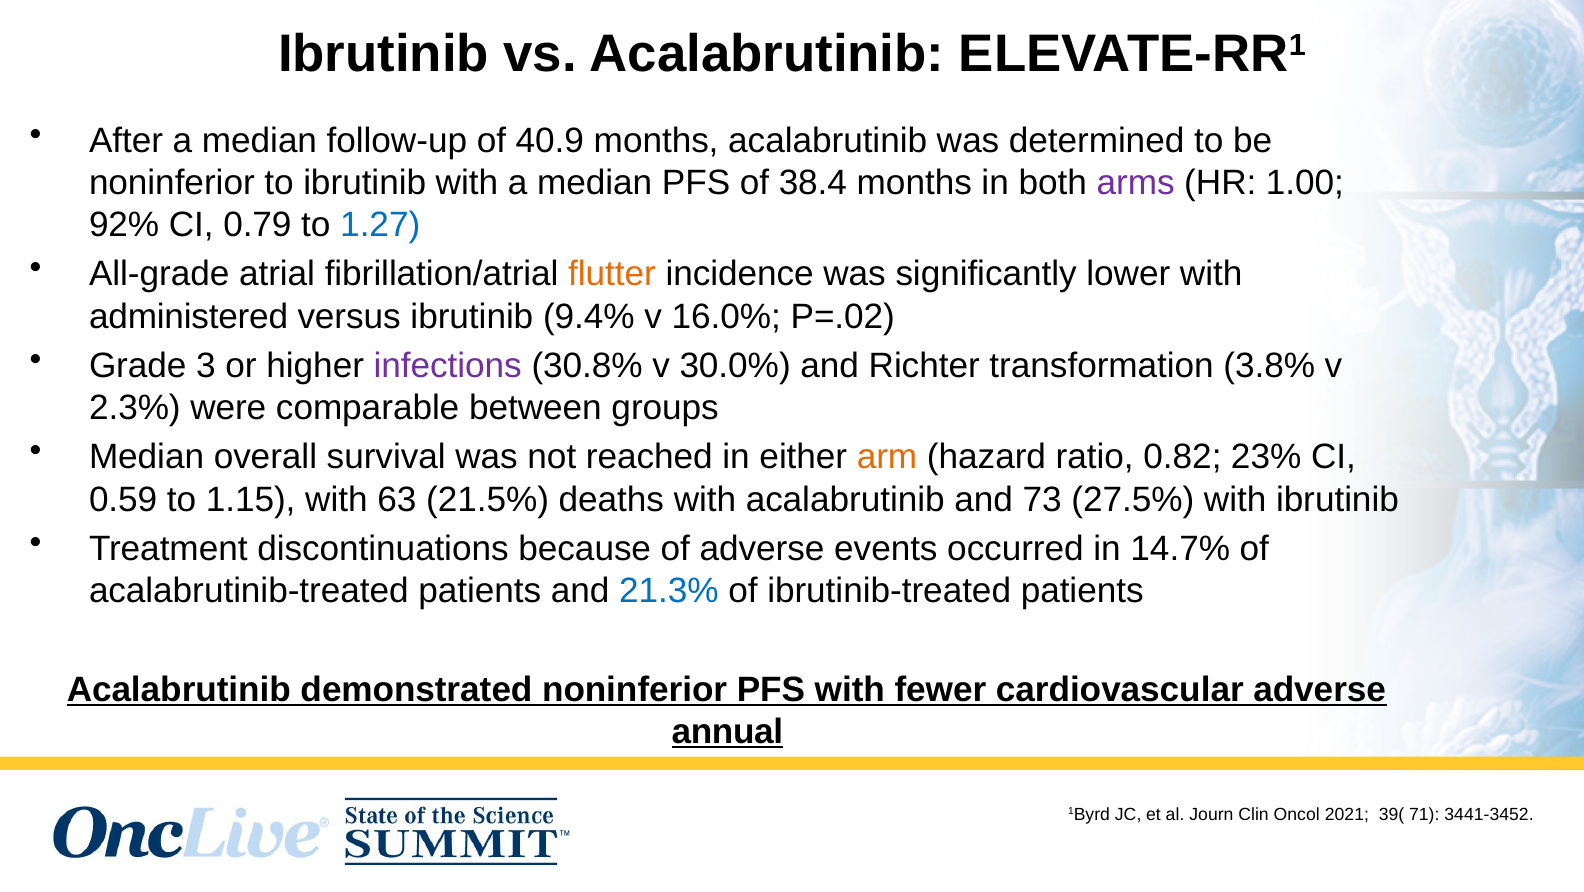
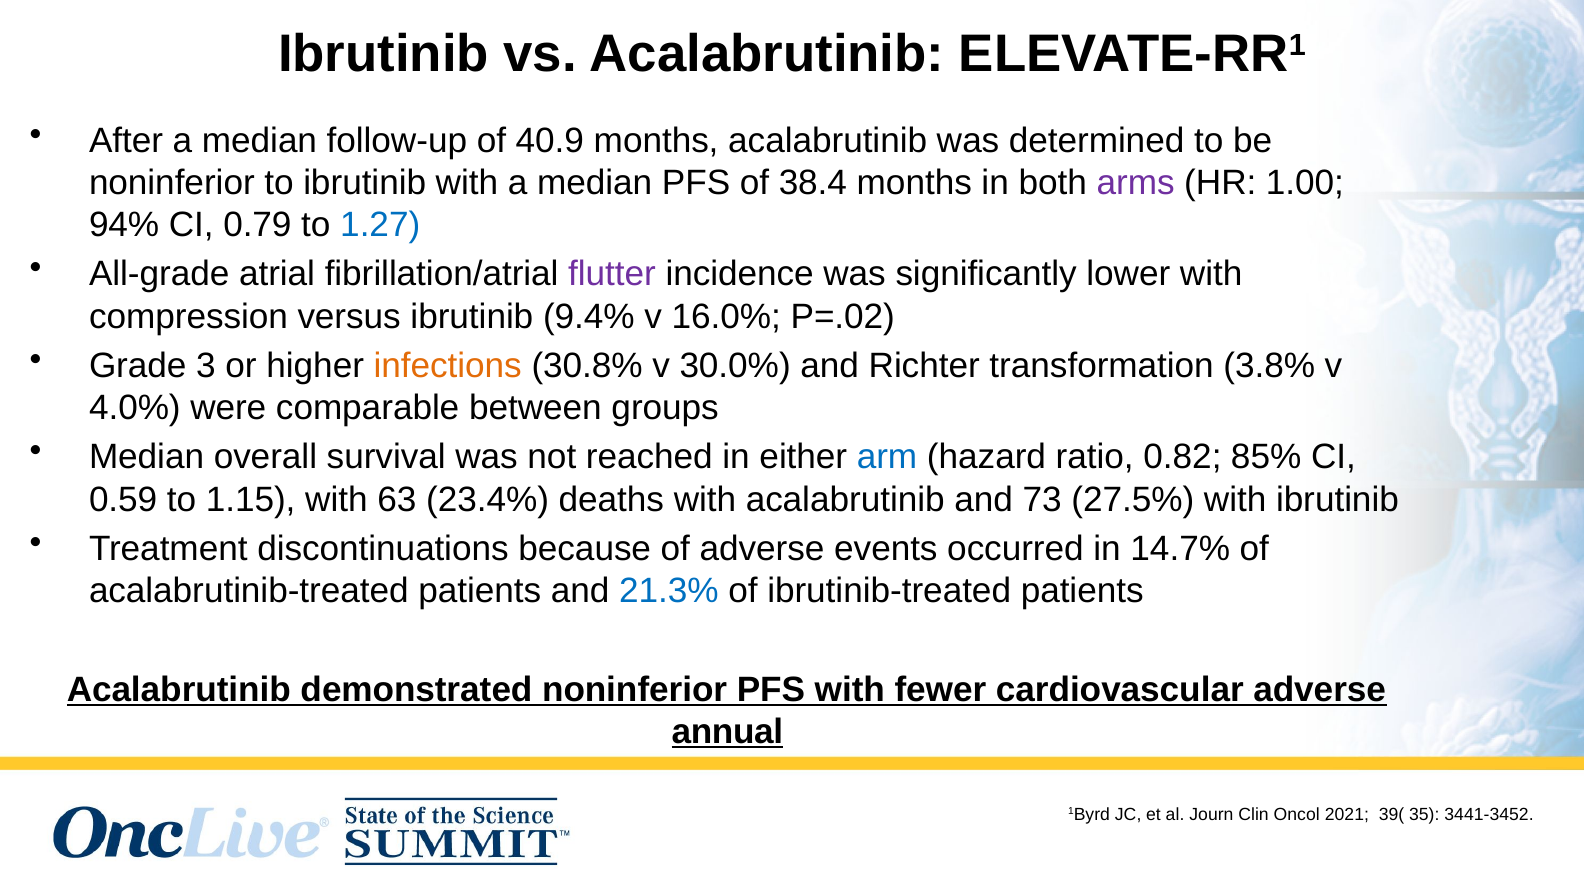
92%: 92% -> 94%
flutter colour: orange -> purple
administered: administered -> compression
infections colour: purple -> orange
2.3%: 2.3% -> 4.0%
arm colour: orange -> blue
23%: 23% -> 85%
21.5%: 21.5% -> 23.4%
71: 71 -> 35
